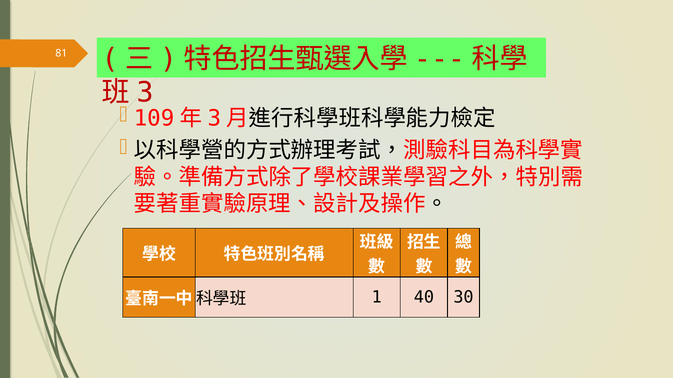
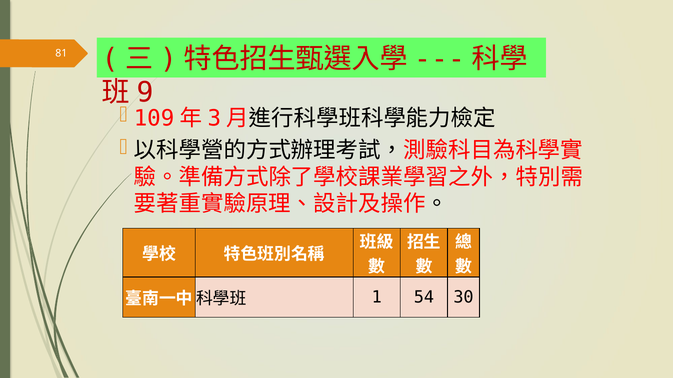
3: 3 -> 9
40: 40 -> 54
